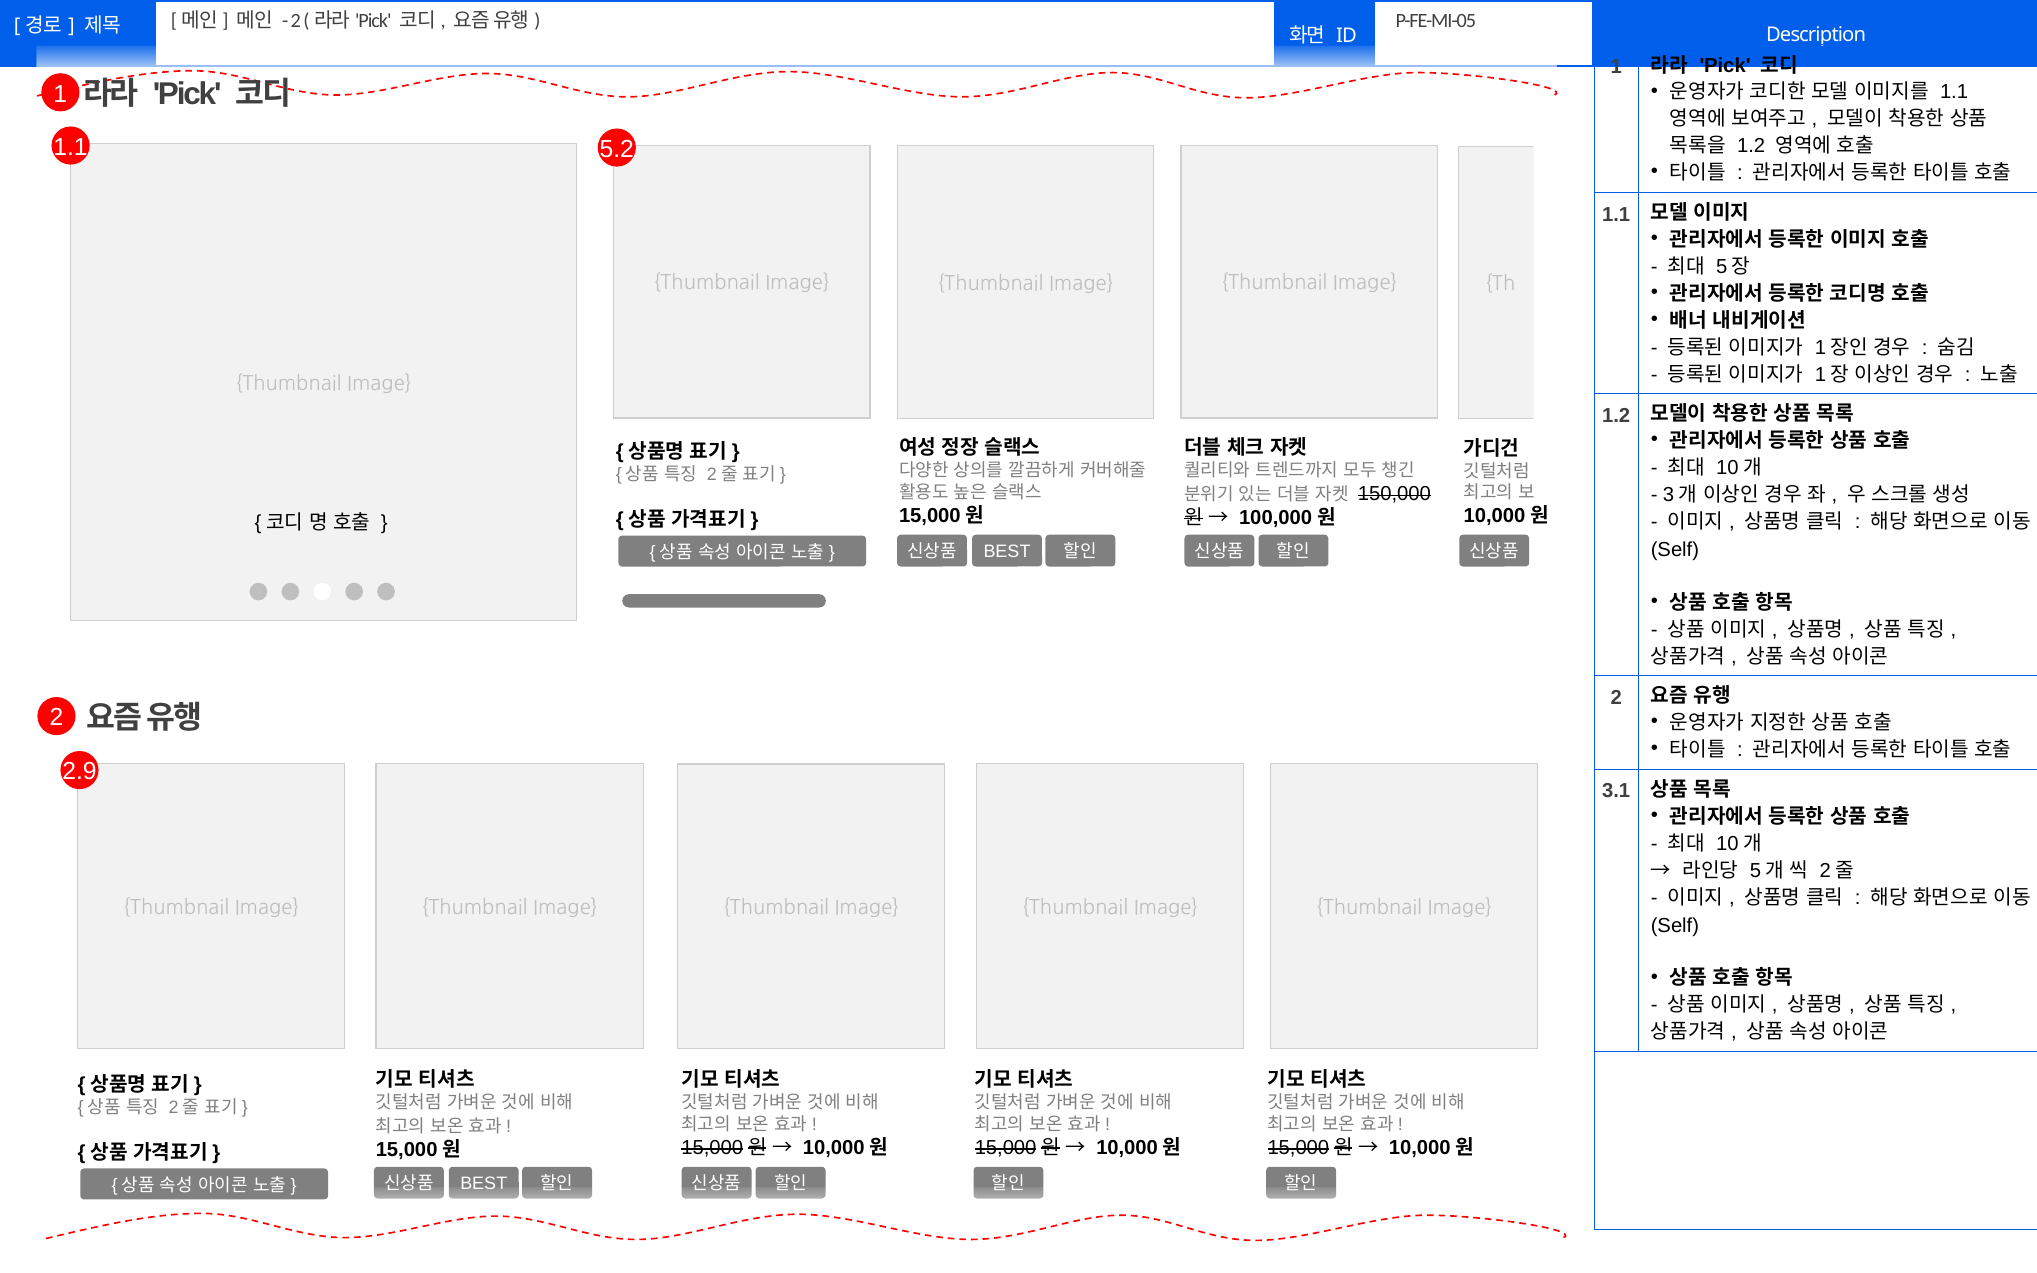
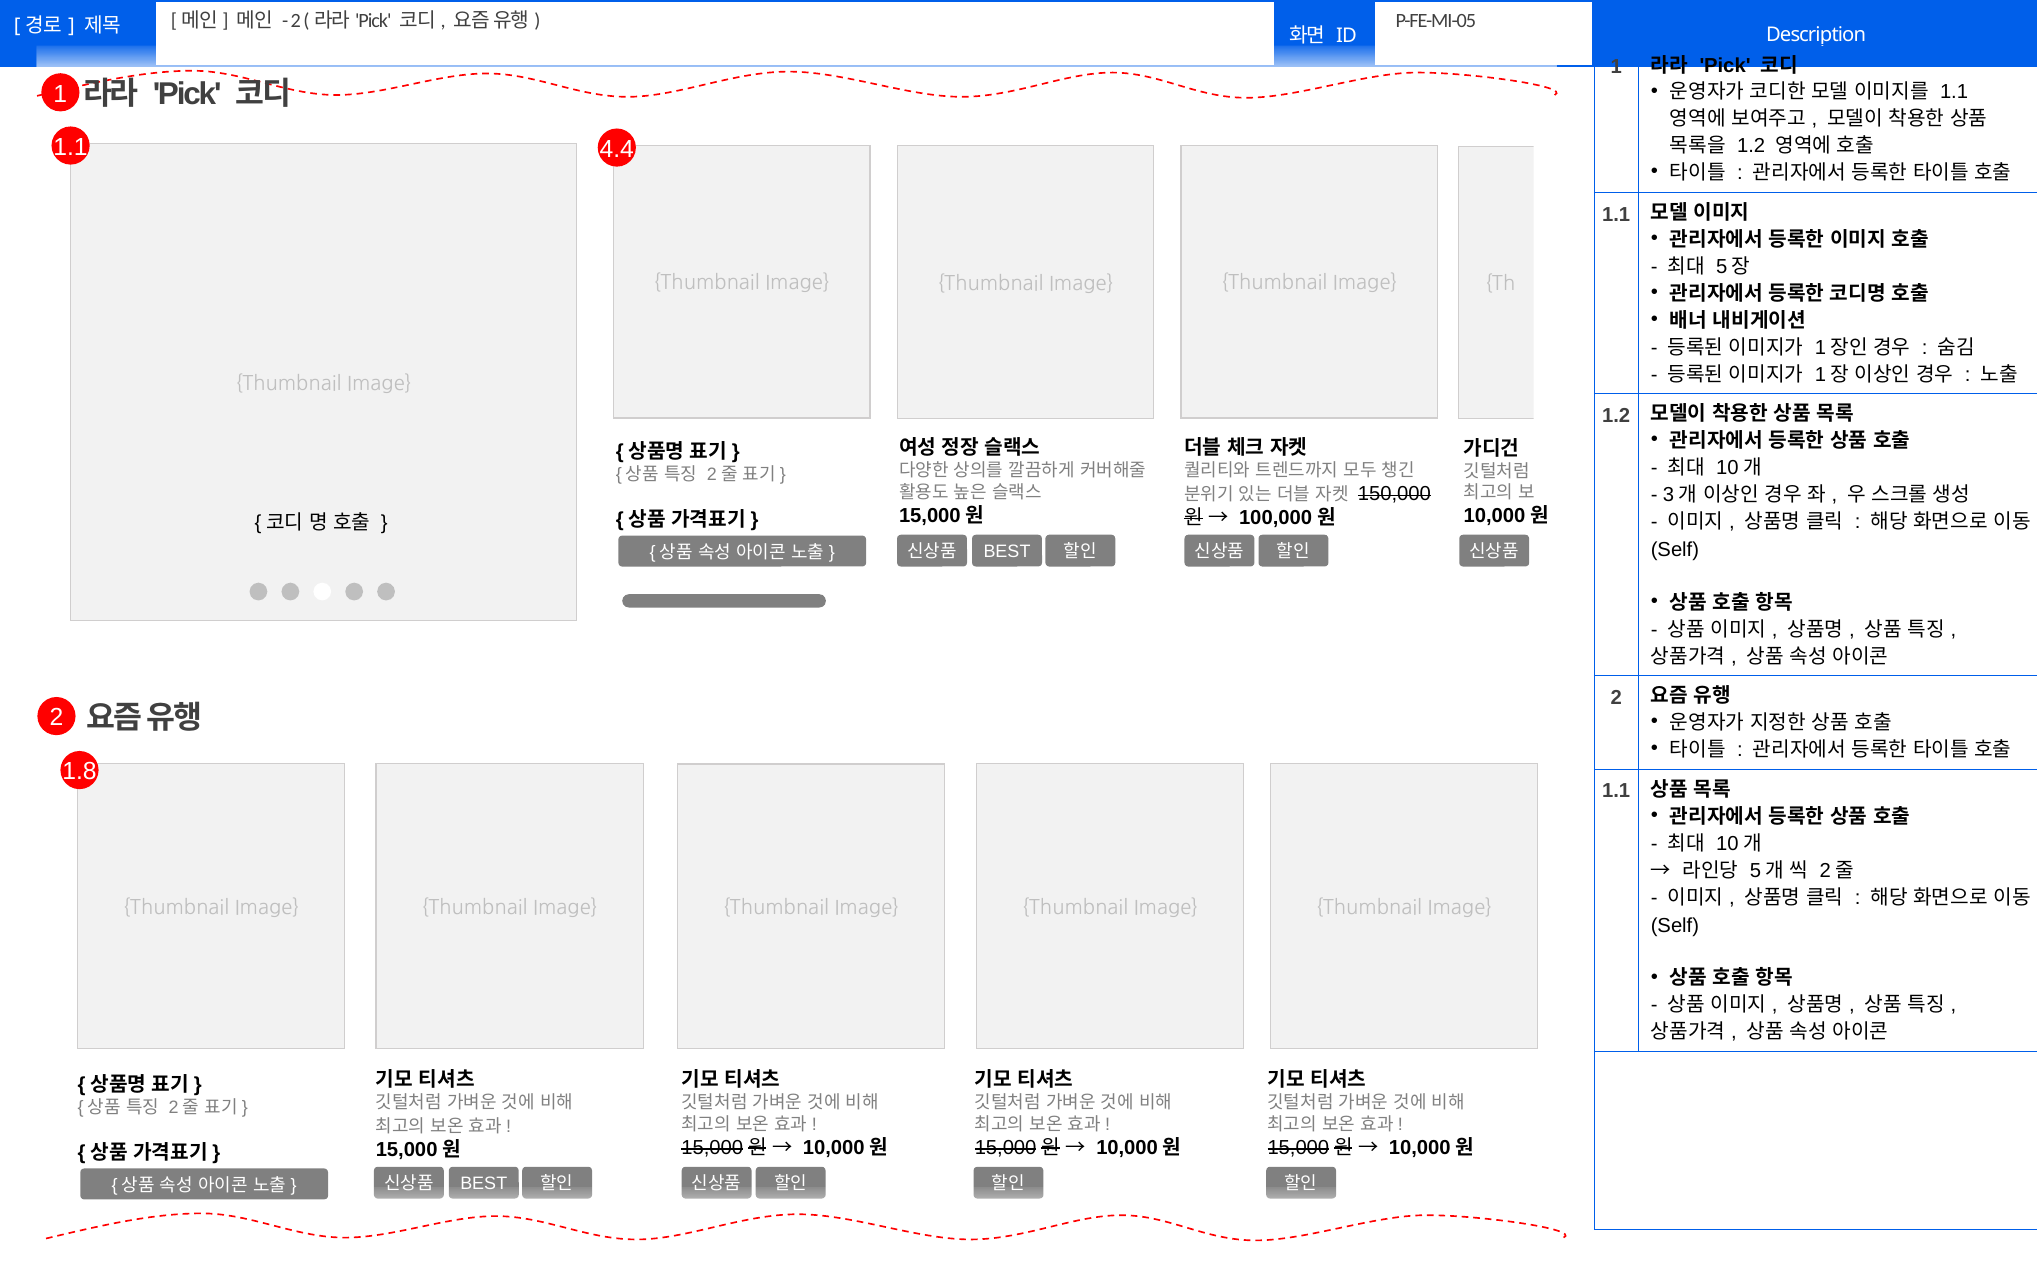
5.2: 5.2 -> 4.4
2.9: 2.9 -> 1.8
3.1 at (1616, 791): 3.1 -> 1.1
